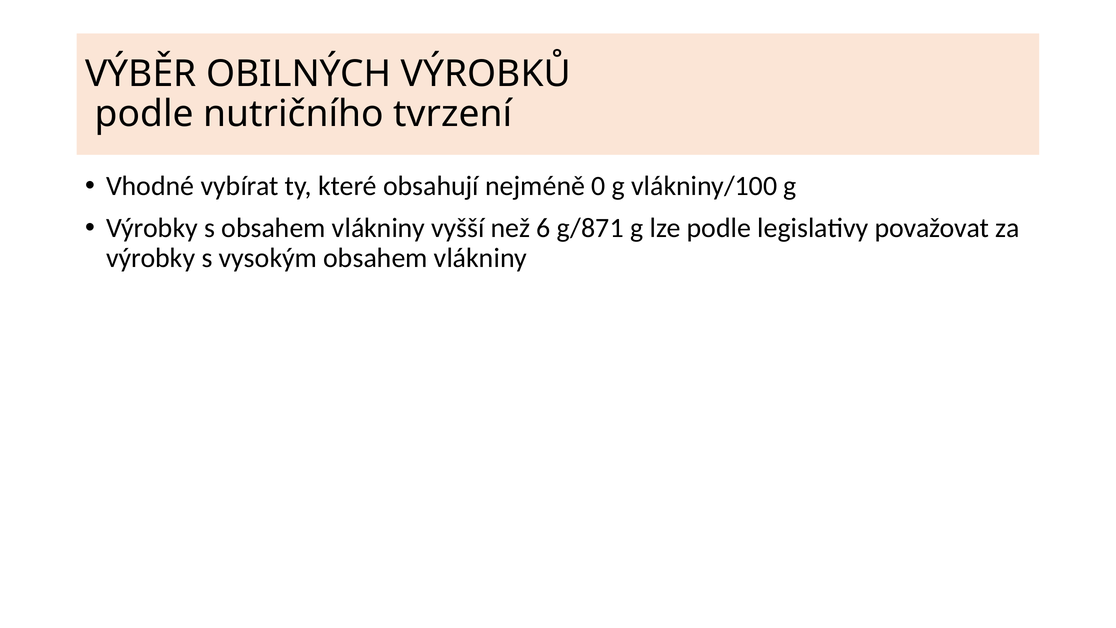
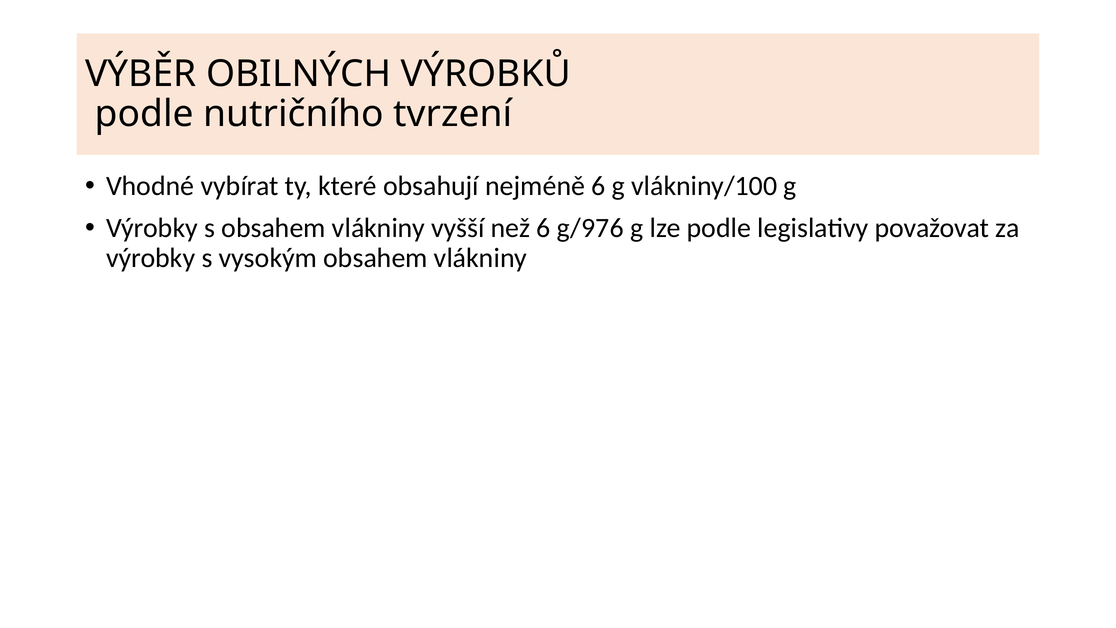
nejméně 0: 0 -> 6
g/871: g/871 -> g/976
